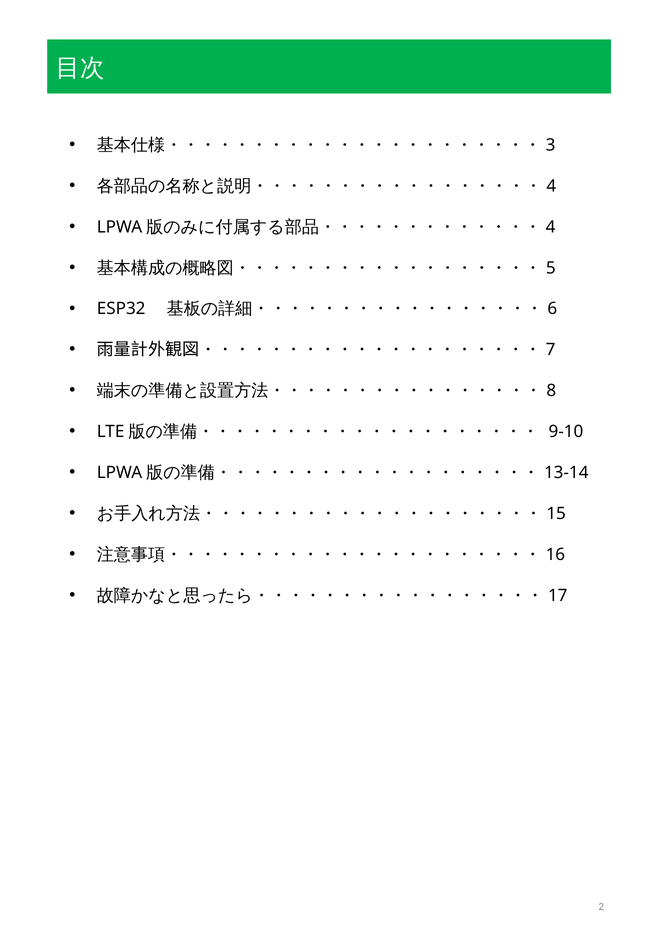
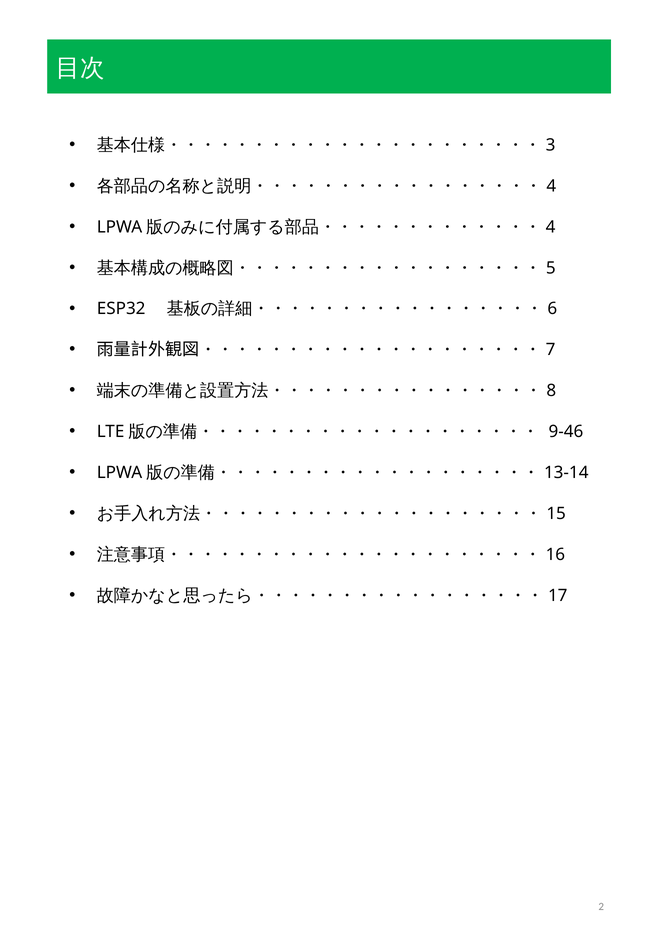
9-10: 9-10 -> 9-46
